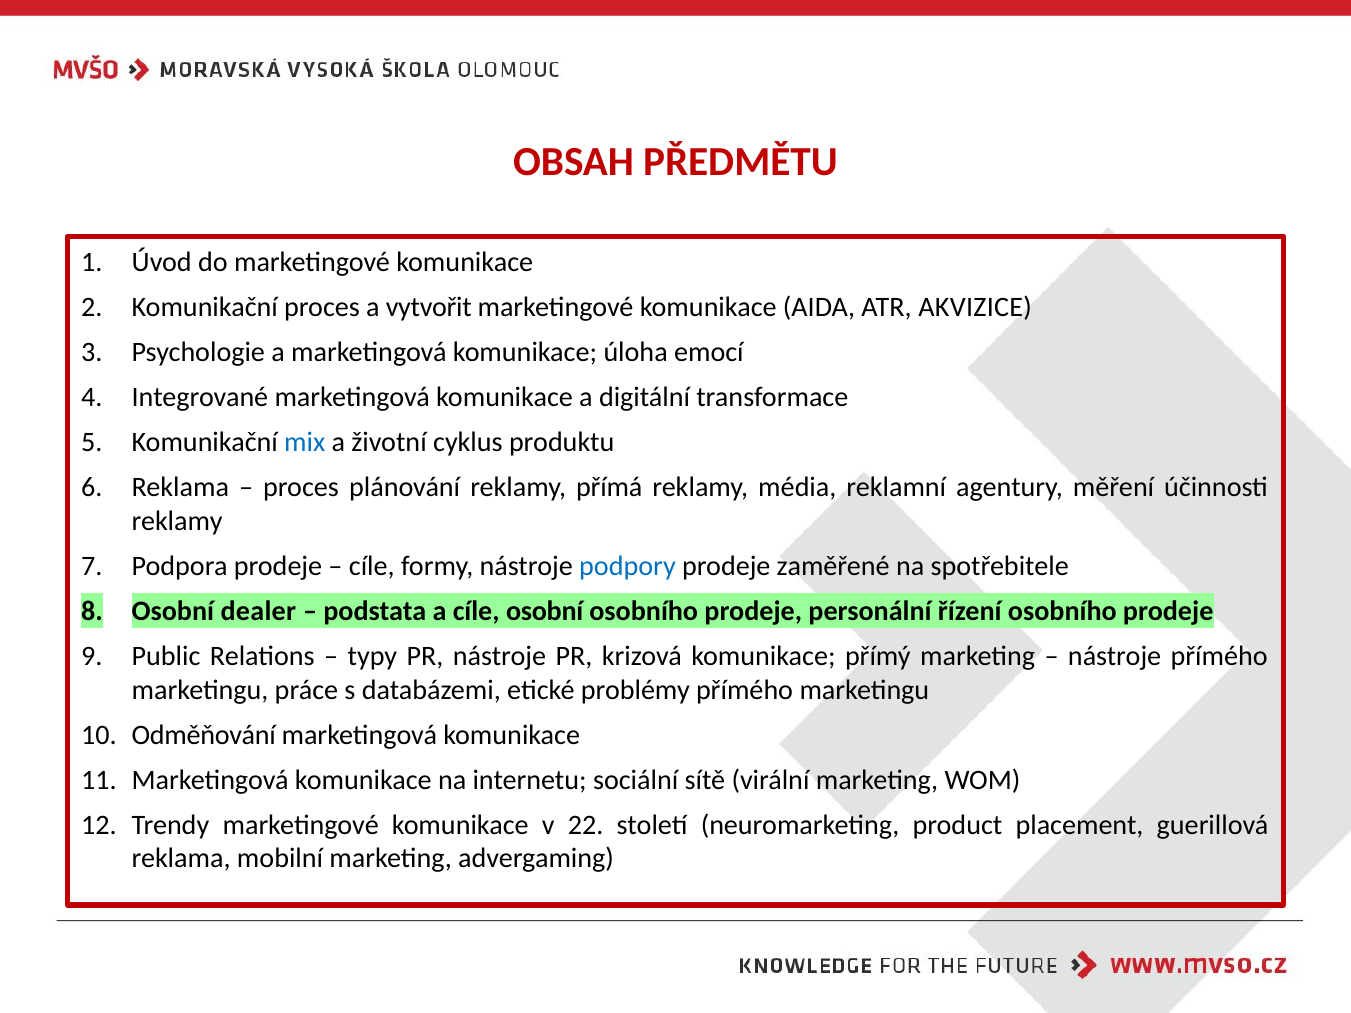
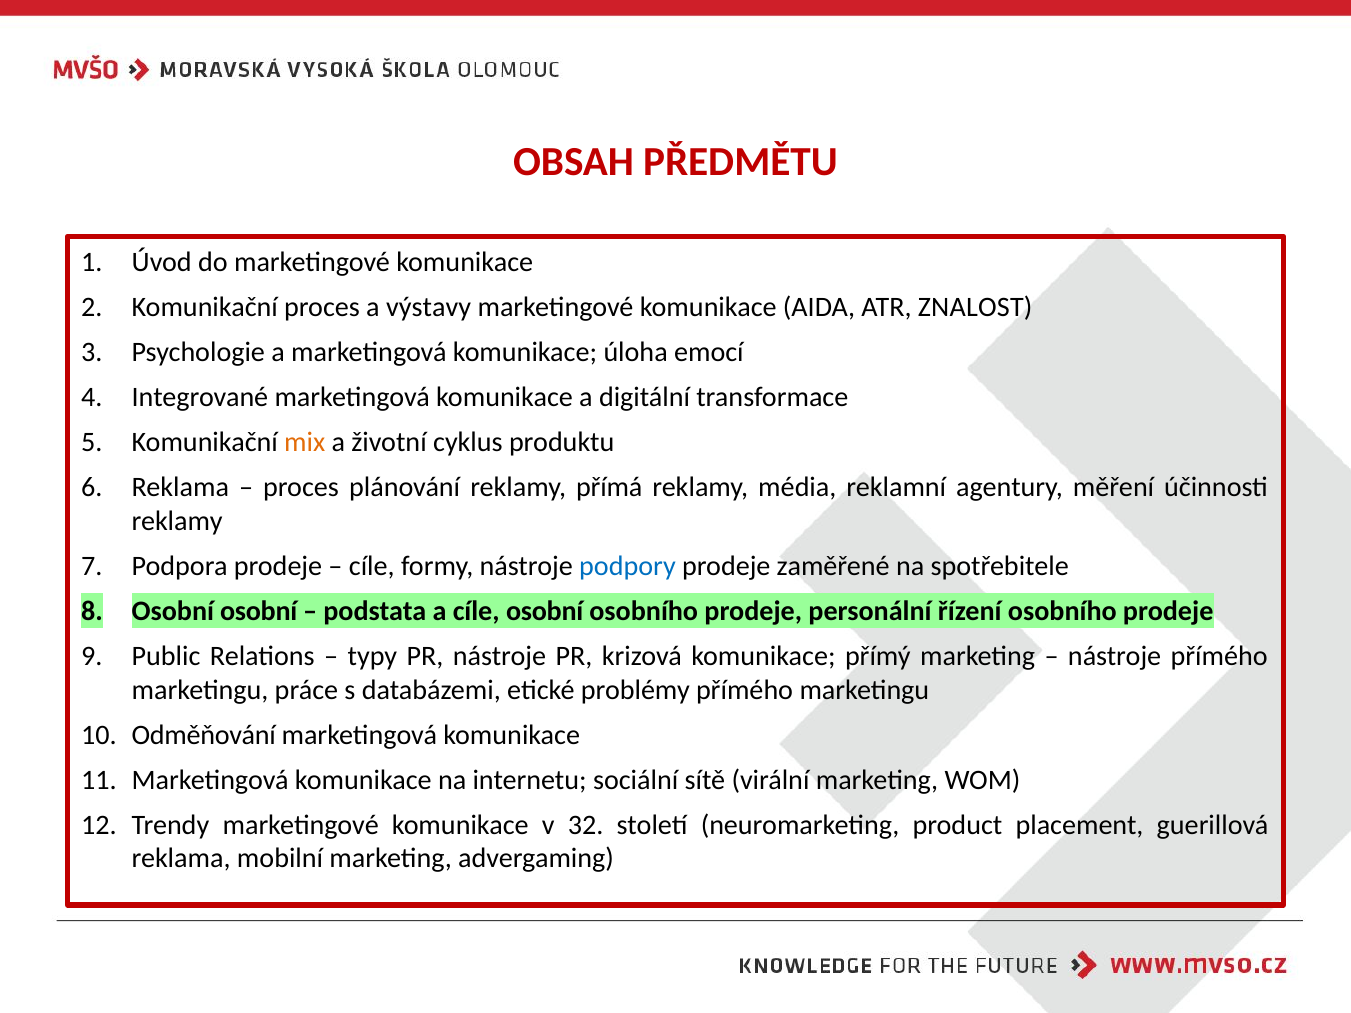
vytvořit: vytvořit -> výstavy
AKVIZICE: AKVIZICE -> ZNALOST
mix colour: blue -> orange
Osobní dealer: dealer -> osobní
22: 22 -> 32
